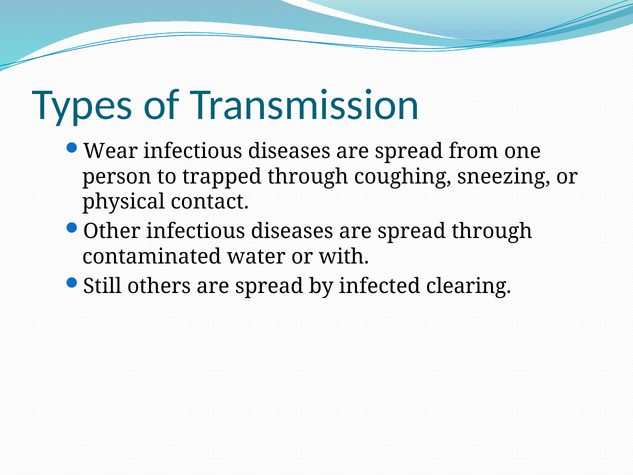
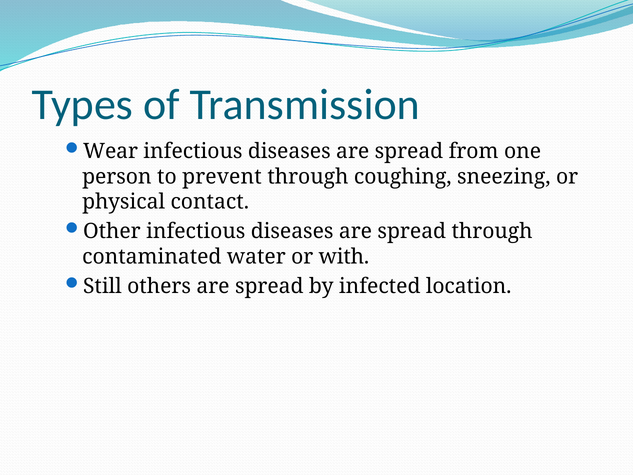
trapped: trapped -> prevent
clearing: clearing -> location
